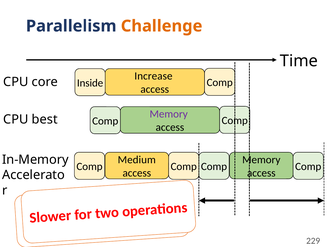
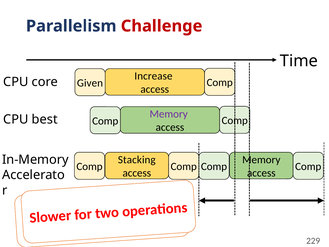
Challenge colour: orange -> red
Inside: Inside -> Given
Medium: Medium -> Stacking
